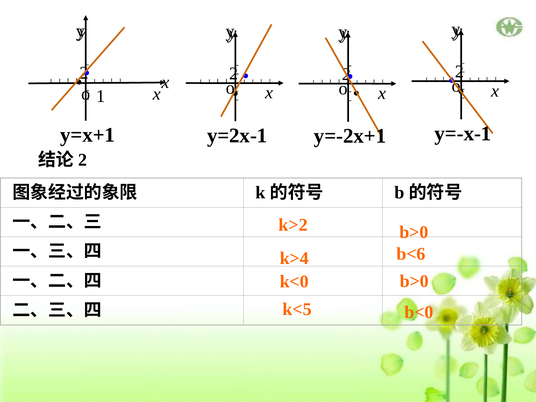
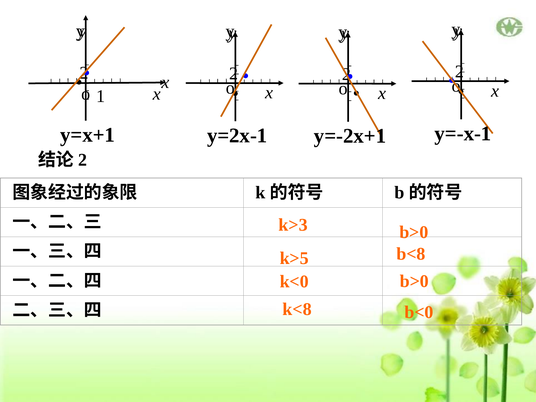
k>2: k>2 -> k>3
b<6: b<6 -> b<8
k>4: k>4 -> k>5
k<5: k<5 -> k<8
